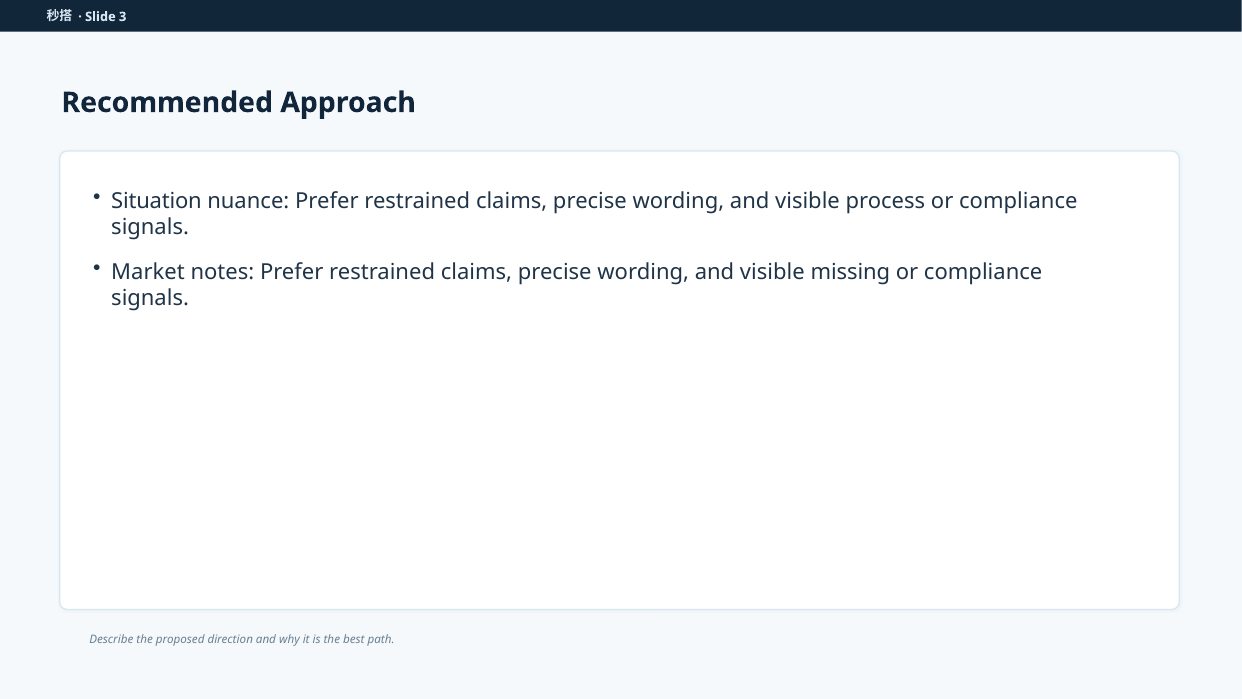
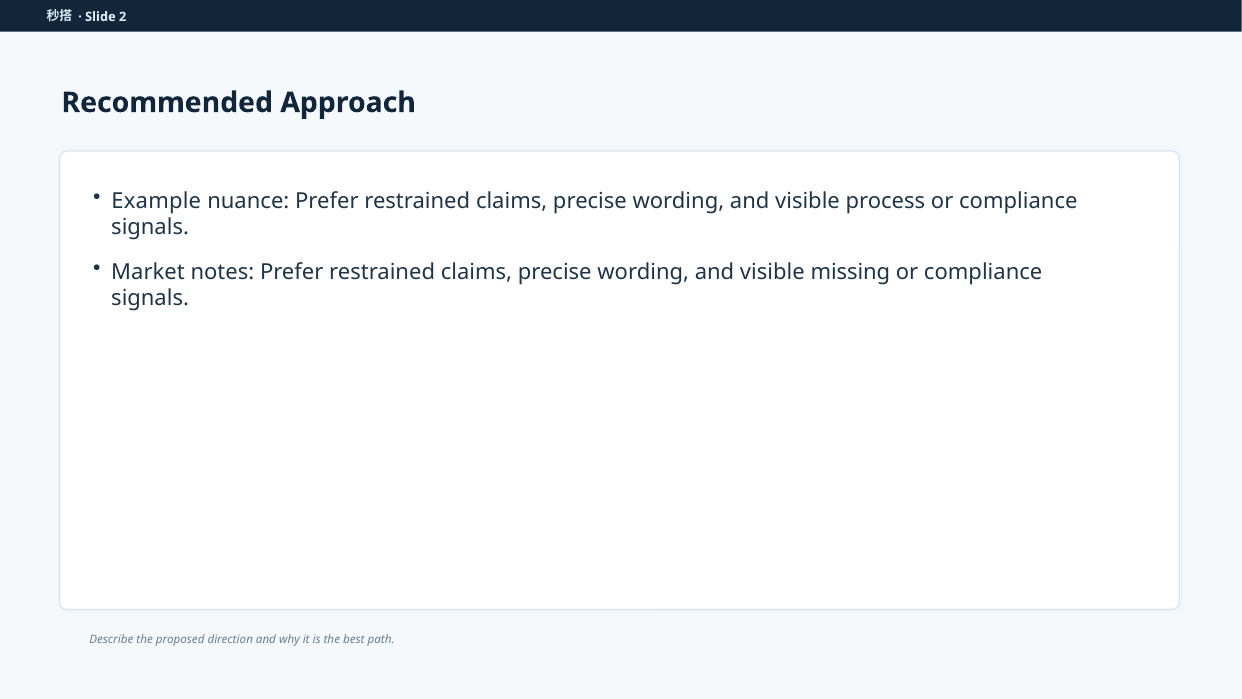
3: 3 -> 2
Situation: Situation -> Example
